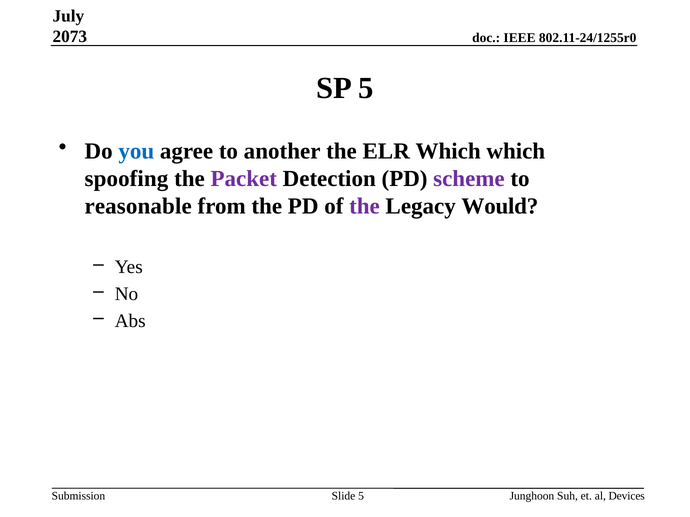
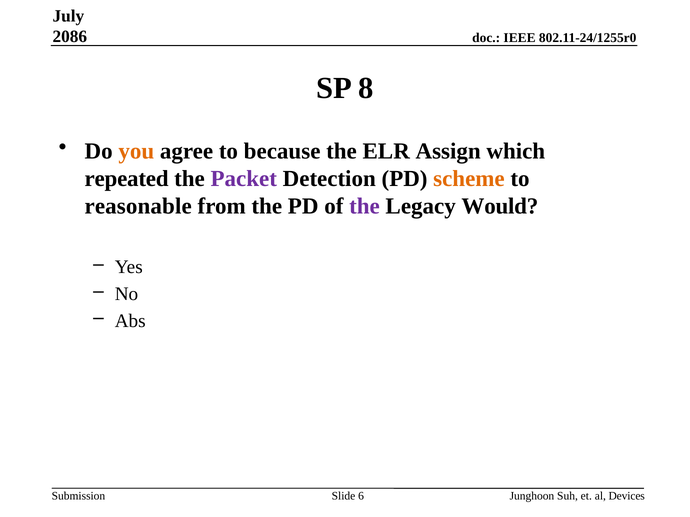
2073: 2073 -> 2086
SP 5: 5 -> 8
you colour: blue -> orange
another: another -> because
ELR Which: Which -> Assign
spoofing: spoofing -> repeated
scheme colour: purple -> orange
Slide 5: 5 -> 6
